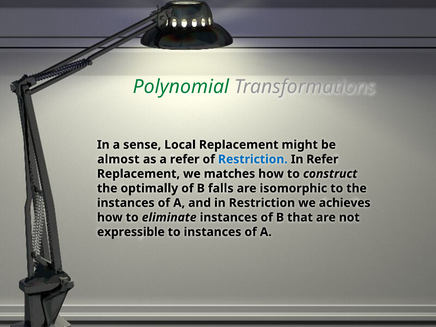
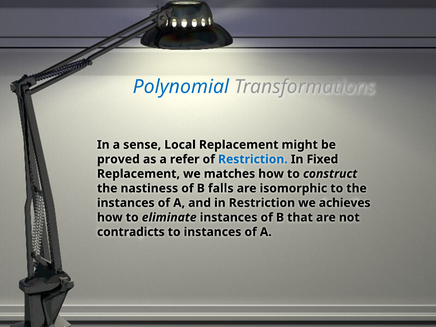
Polynomial colour: green -> blue
almost: almost -> proved
In Refer: Refer -> Fixed
optimally: optimally -> nastiness
expressible: expressible -> contradicts
